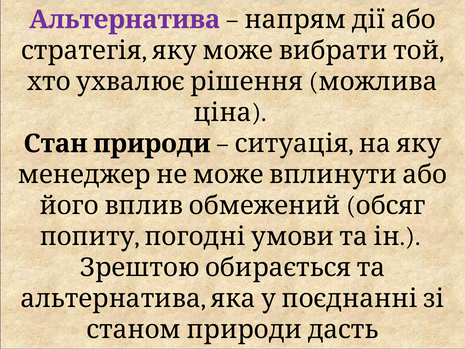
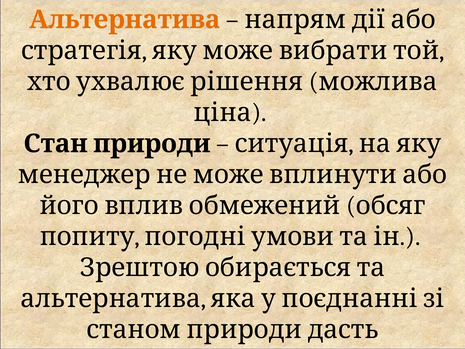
Альтернатива at (125, 20) colour: purple -> orange
